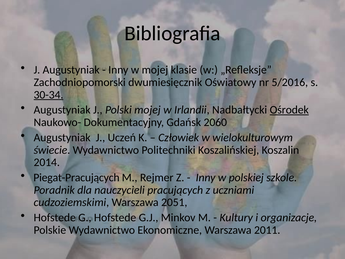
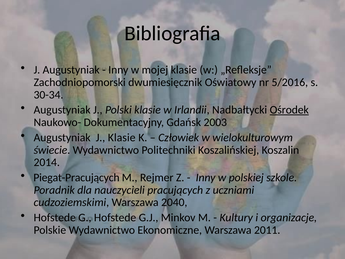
30-34 underline: present -> none
Polski mojej: mojej -> klasie
2060: 2060 -> 2003
J Uczeń: Uczeń -> Klasie
2051: 2051 -> 2040
